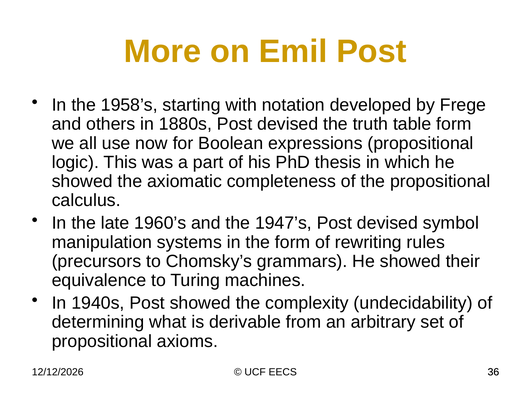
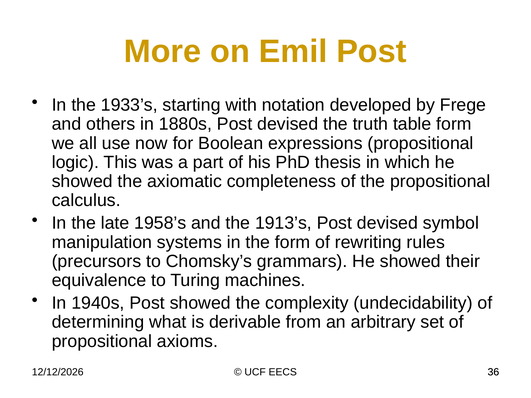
1958’s: 1958’s -> 1933’s
1960’s: 1960’s -> 1958’s
1947’s: 1947’s -> 1913’s
